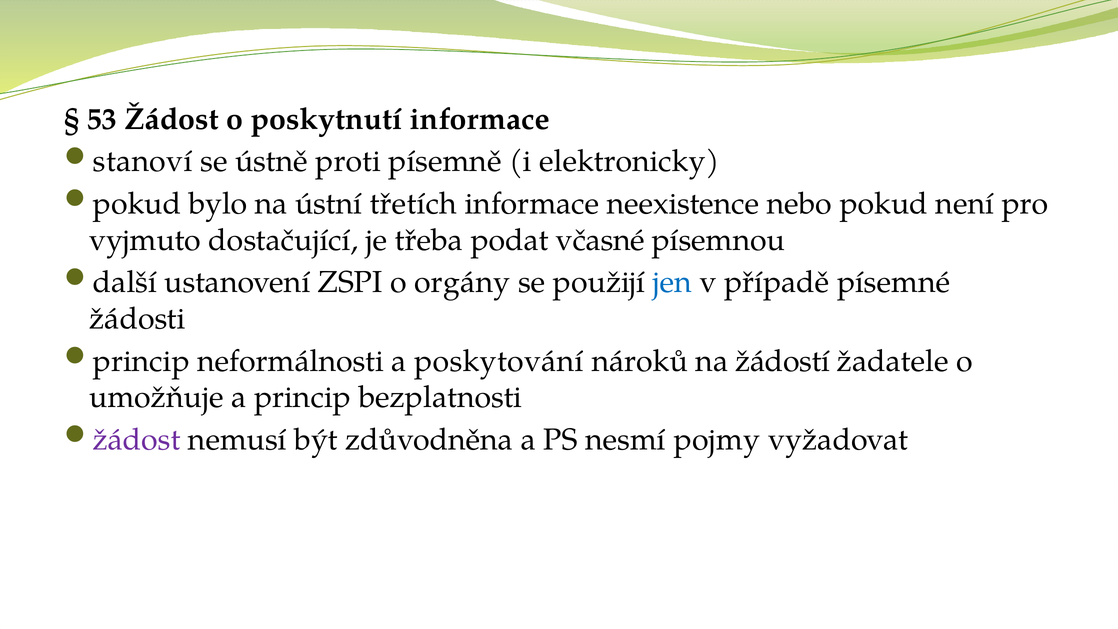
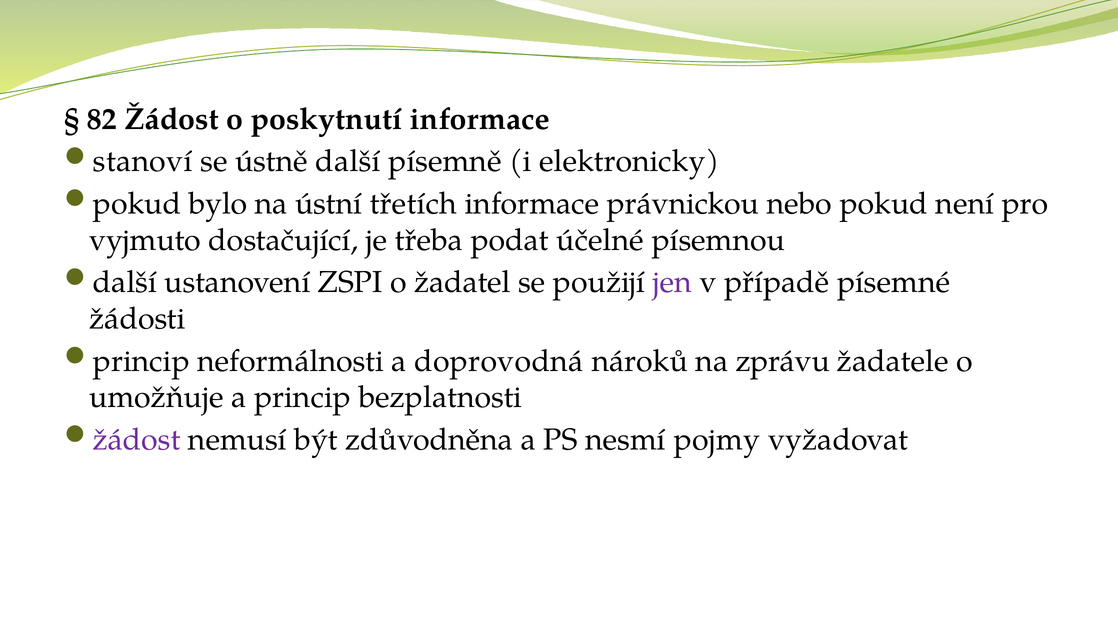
53: 53 -> 82
ústně proti: proti -> další
neexistence: neexistence -> právnickou
včasné: včasné -> účelné
orgány: orgány -> žadatel
jen colour: blue -> purple
poskytování: poskytování -> doprovodná
žádostí: žádostí -> zprávu
